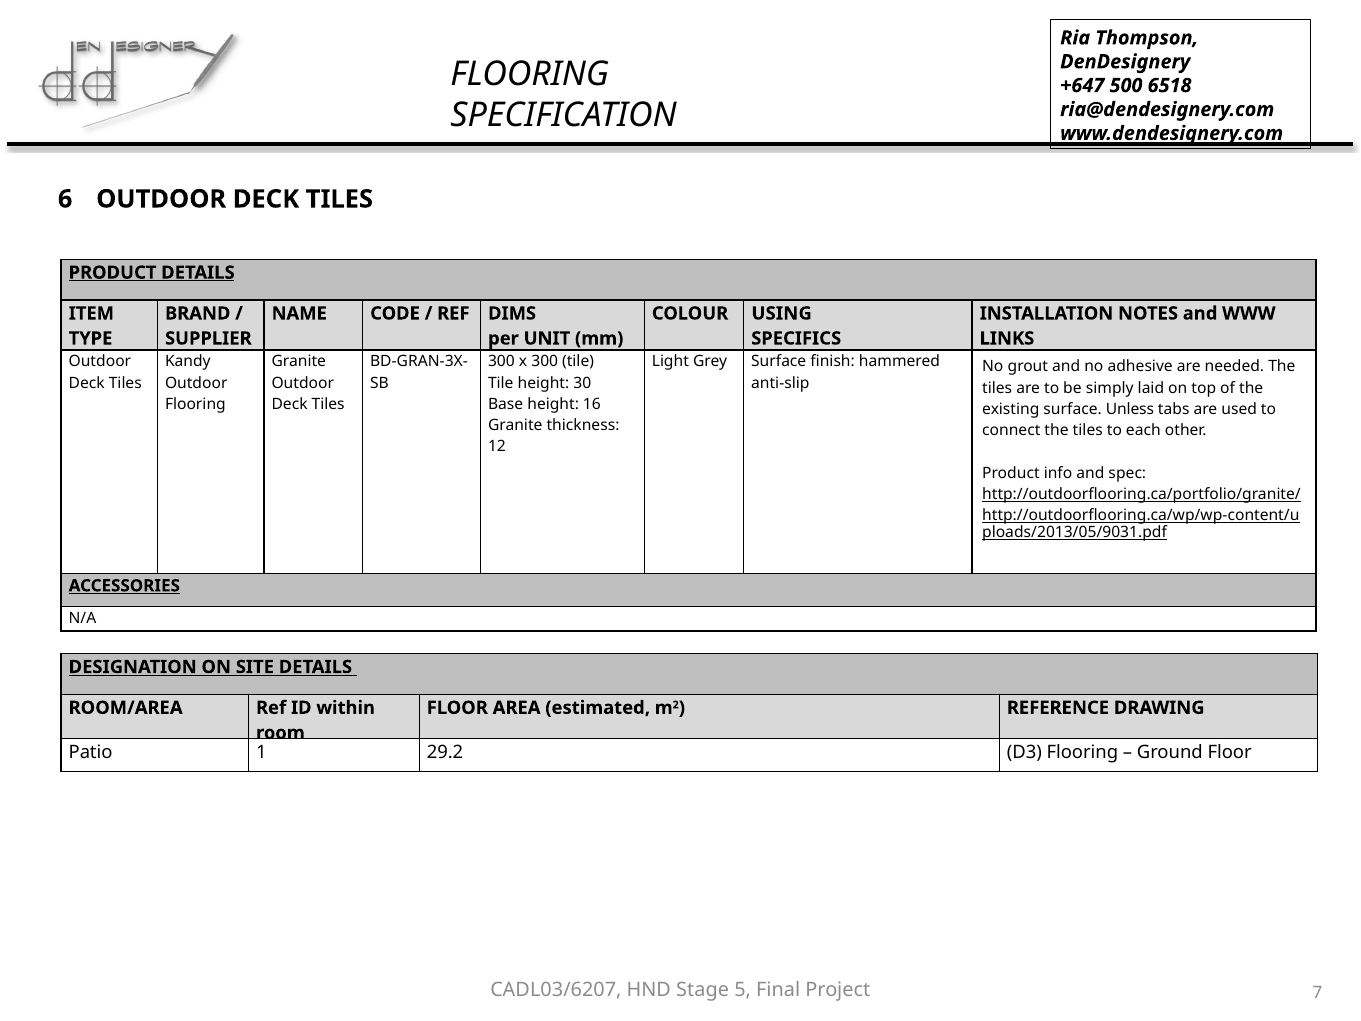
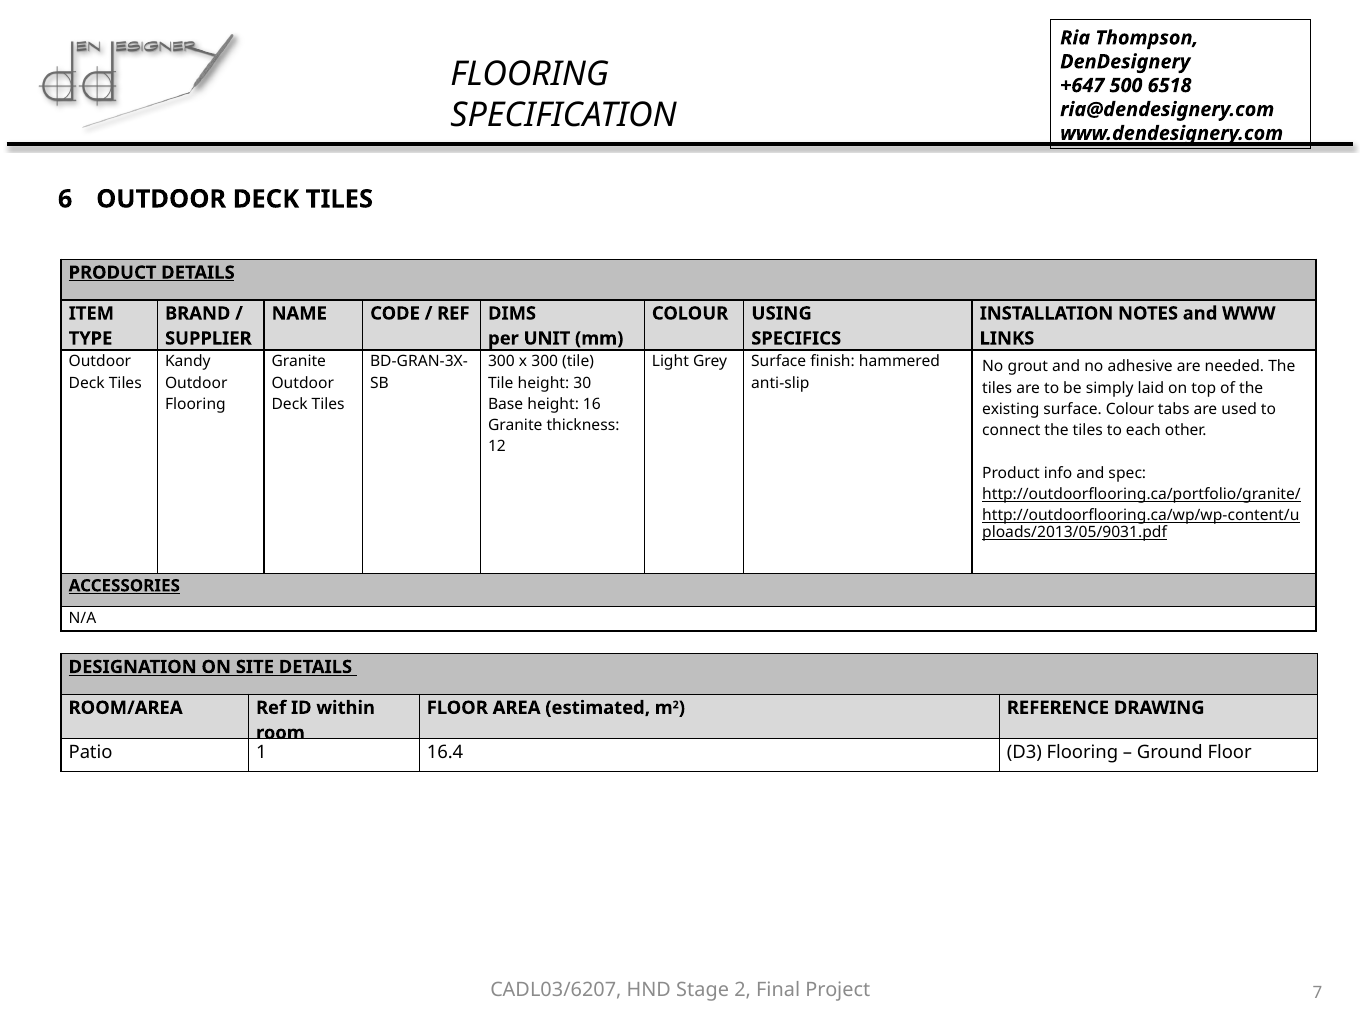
surface Unless: Unless -> Colour
29.2: 29.2 -> 16.4
5: 5 -> 2
